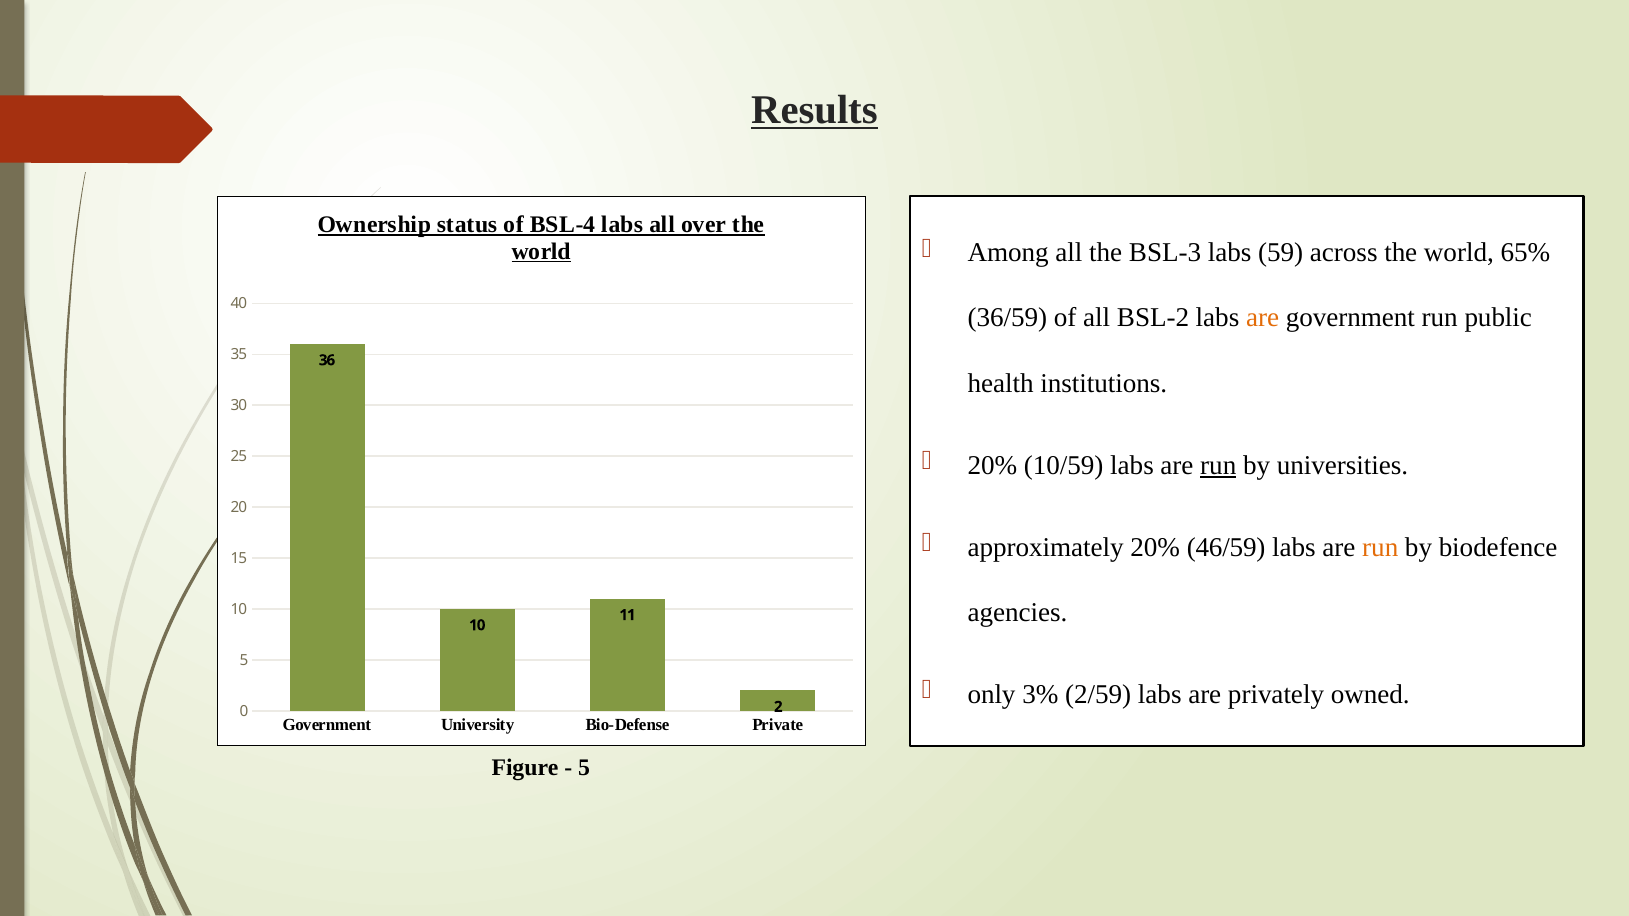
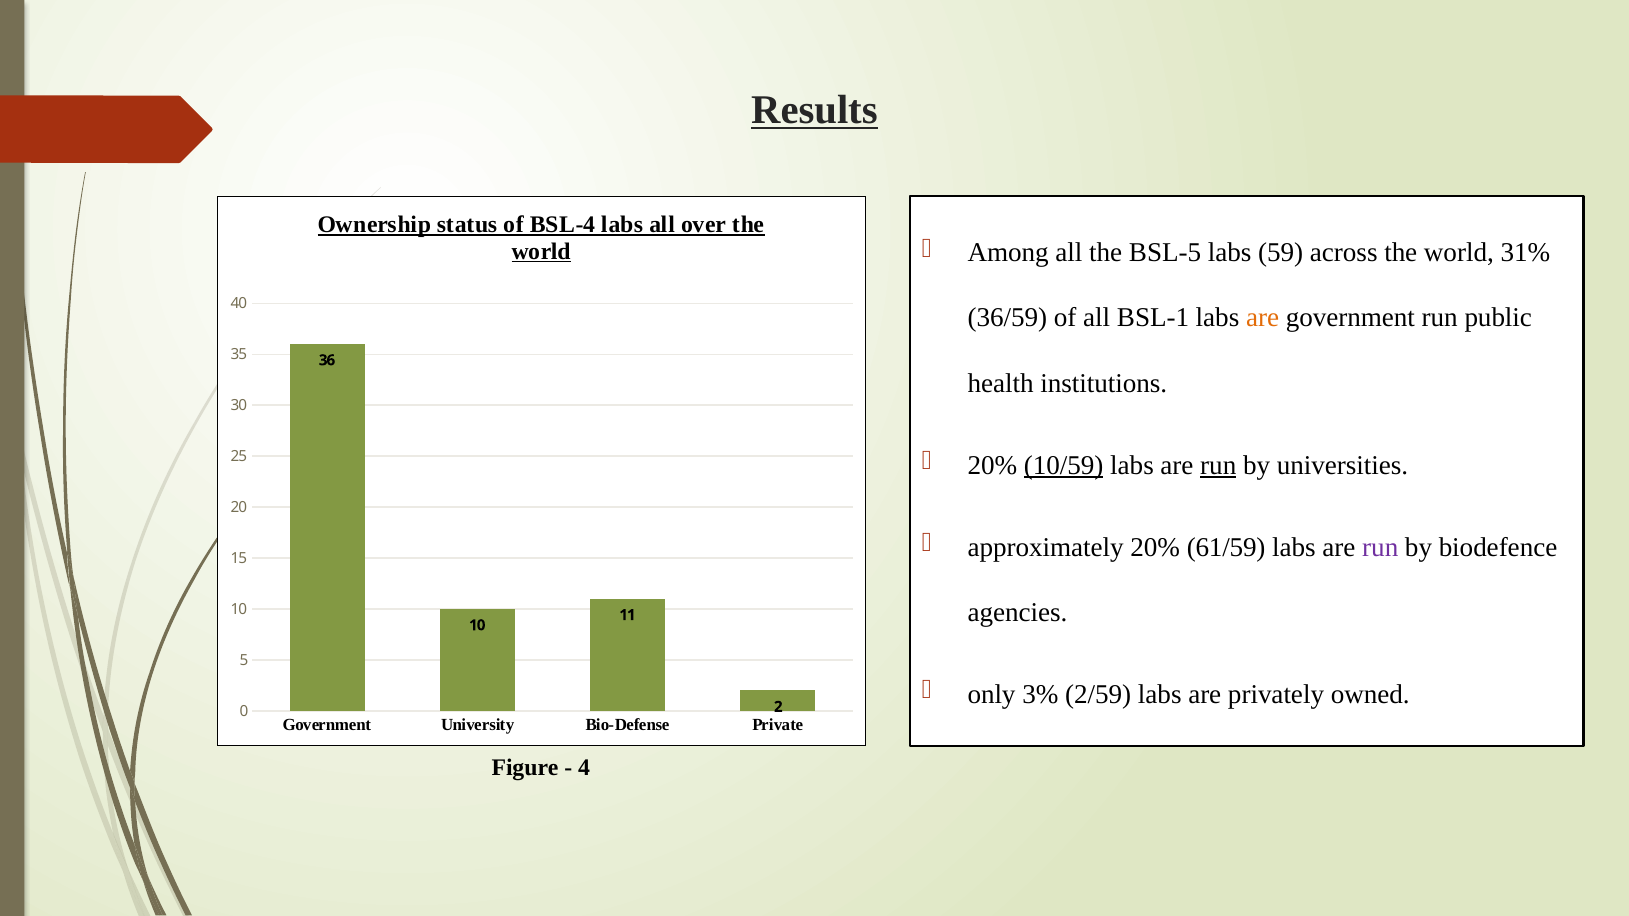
BSL-3: BSL-3 -> BSL-5
65%: 65% -> 31%
BSL-2: BSL-2 -> BSL-1
10/59 underline: none -> present
46/59: 46/59 -> 61/59
run at (1380, 547) colour: orange -> purple
5 at (584, 768): 5 -> 4
